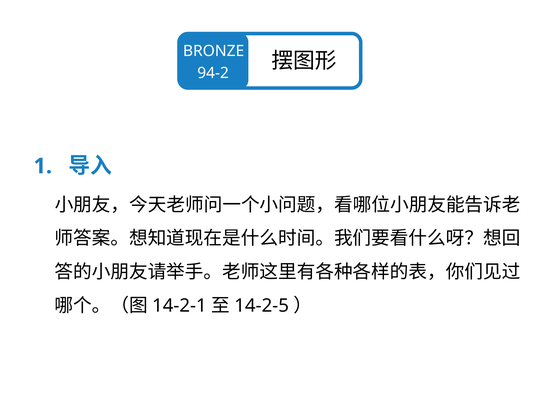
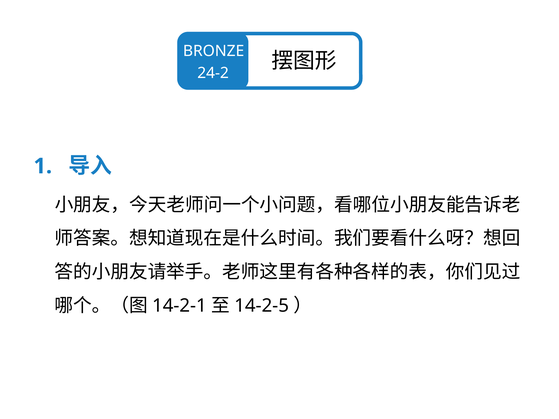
94-2: 94-2 -> 24-2
